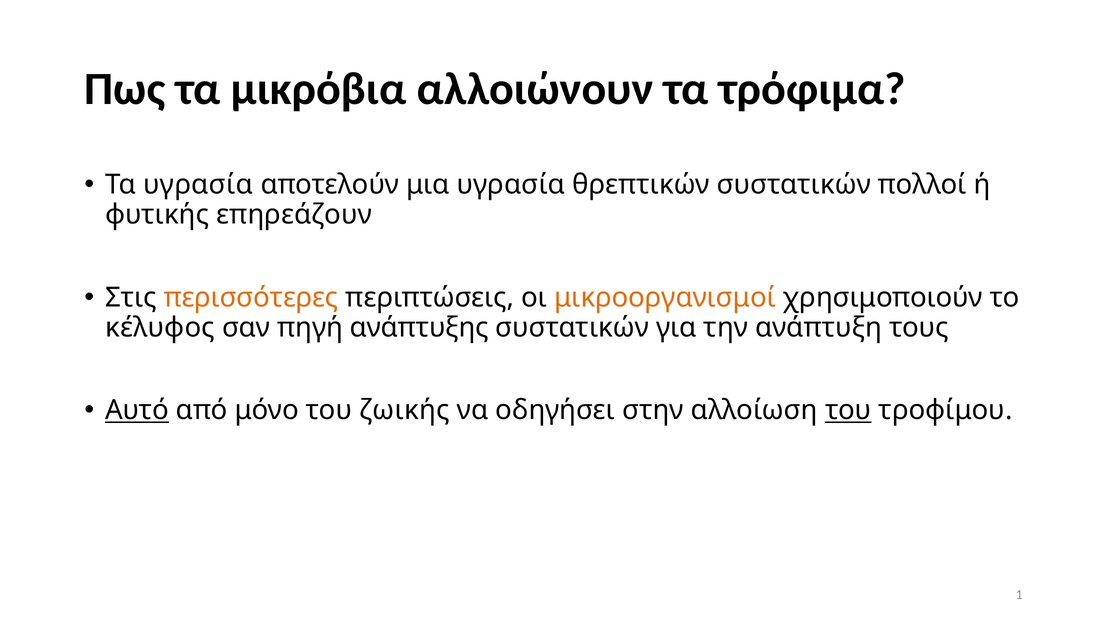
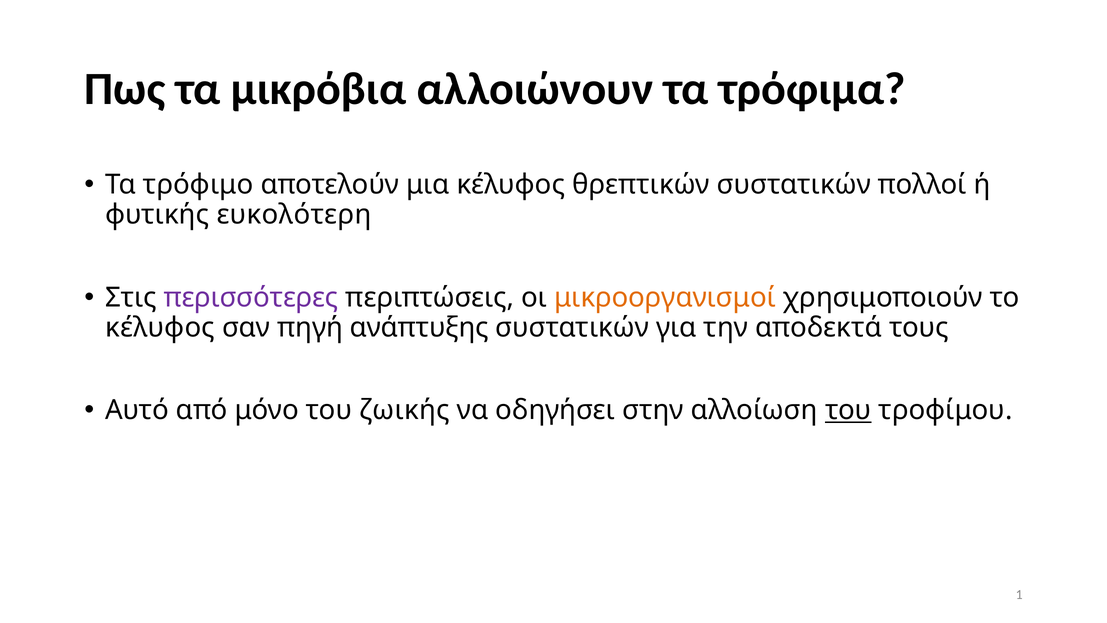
Τα υγρασία: υγρασία -> τρόφιμο
μια υγρασία: υγρασία -> κέλυφος
επηρεάζουν: επηρεάζουν -> ευκολότερη
περισσότερες colour: orange -> purple
ανάπτυξη: ανάπτυξη -> αποδεκτά
Αυτό underline: present -> none
